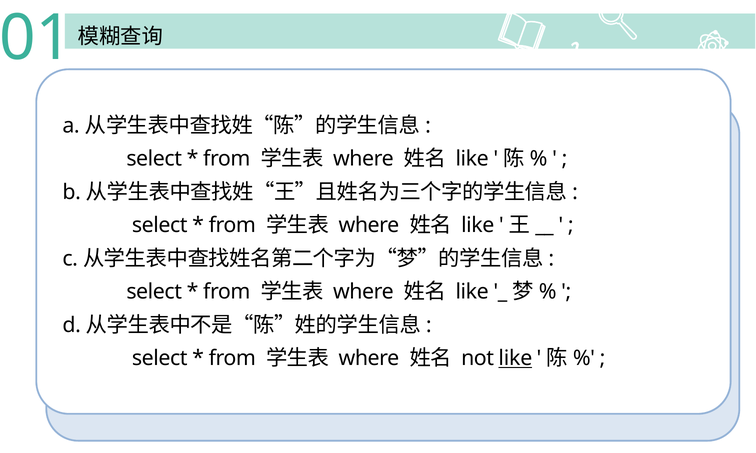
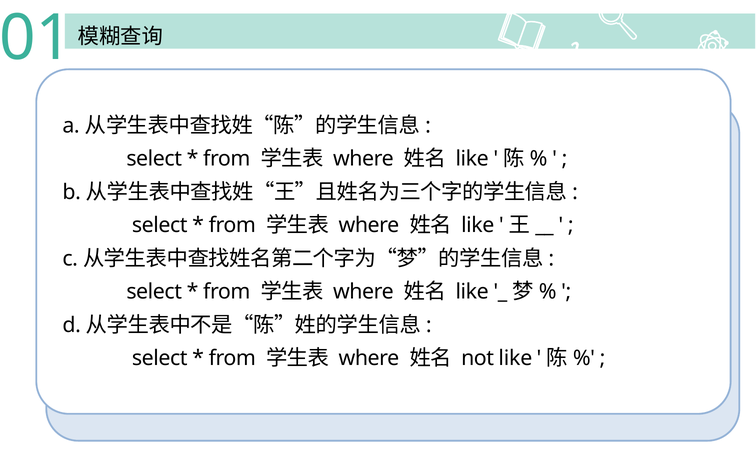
like at (515, 359) underline: present -> none
